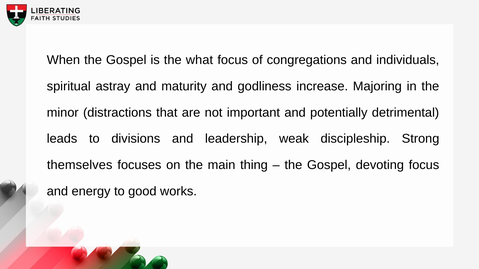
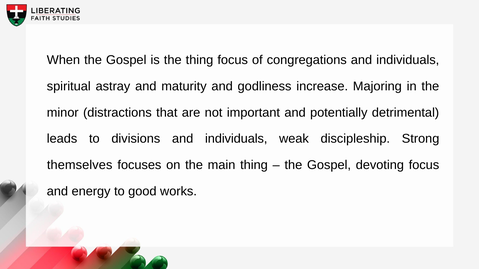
the what: what -> thing
divisions and leadership: leadership -> individuals
